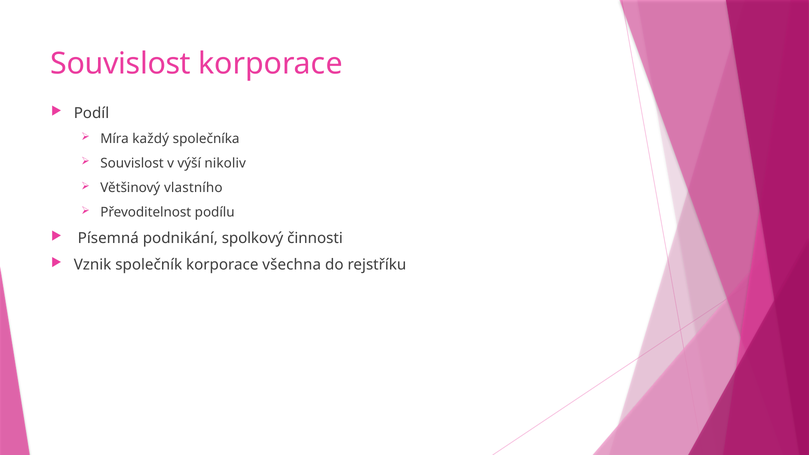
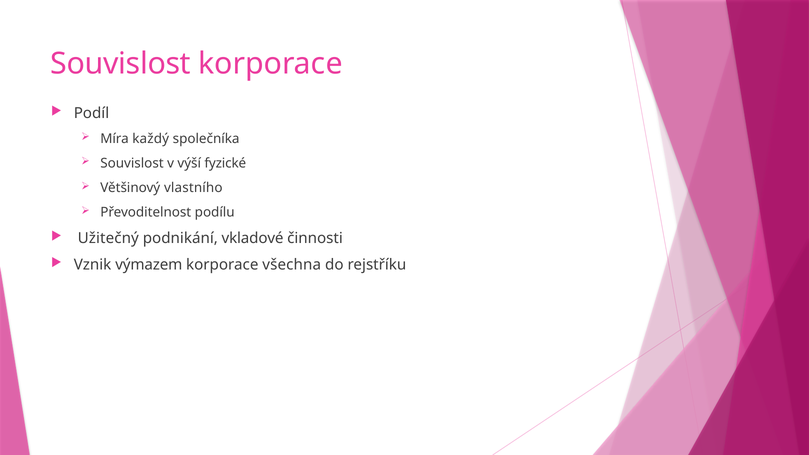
nikoliv: nikoliv -> fyzické
Písemná: Písemná -> Užitečný
spolkový: spolkový -> vkladové
společník: společník -> výmazem
